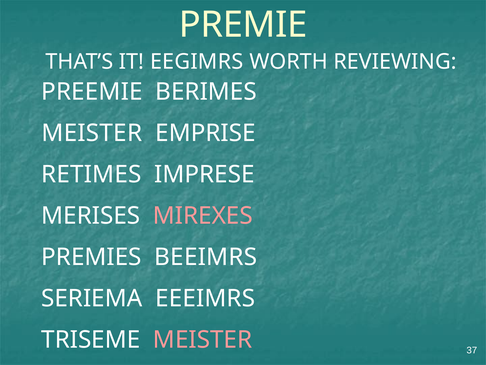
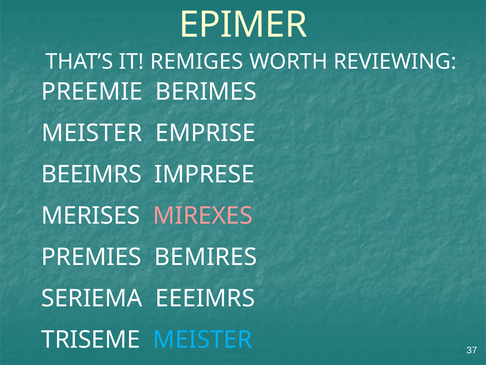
PREMIE: PREMIE -> EPIMER
EEGIMRS: EEGIMRS -> REMIGES
RETIMES: RETIMES -> BEEIMRS
BEEIMRS: BEEIMRS -> BEMIRES
MEISTER at (203, 339) colour: pink -> light blue
